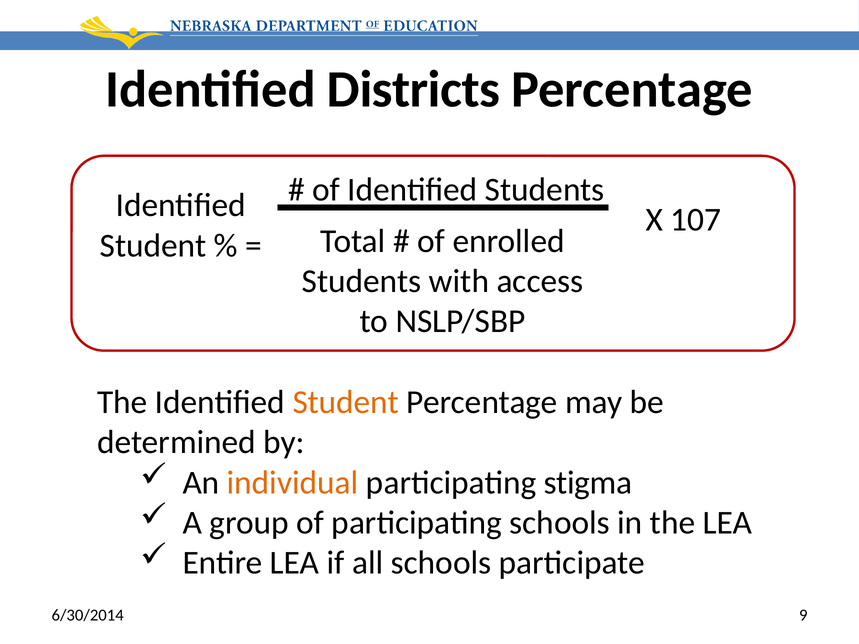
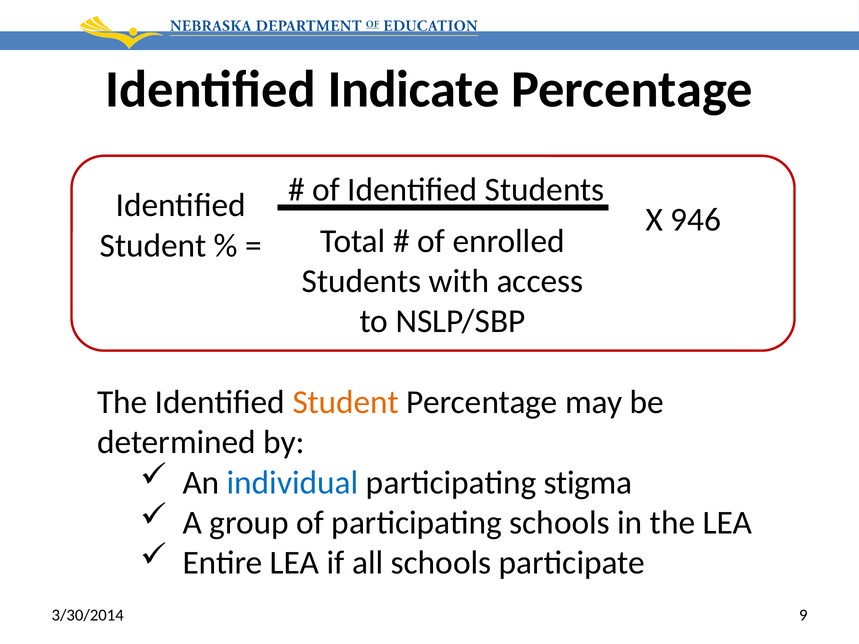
Districts: Districts -> Indicate
107: 107 -> 946
individual colour: orange -> blue
6/30/2014: 6/30/2014 -> 3/30/2014
